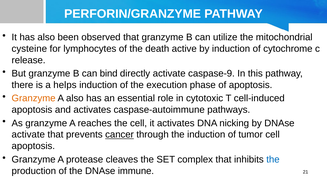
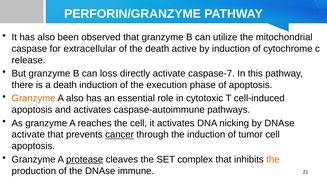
cysteine: cysteine -> caspase
lymphocytes: lymphocytes -> extracellular
bind: bind -> loss
caspase-9: caspase-9 -> caspase-7
a helps: helps -> death
protease underline: none -> present
the at (273, 159) colour: blue -> orange
